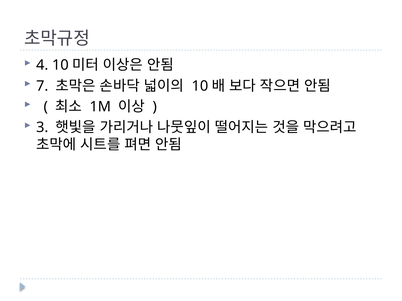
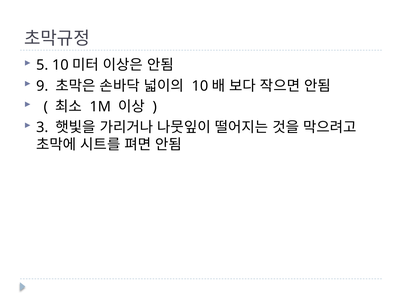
4: 4 -> 5
7: 7 -> 9
